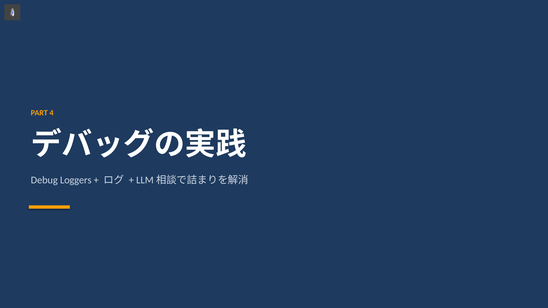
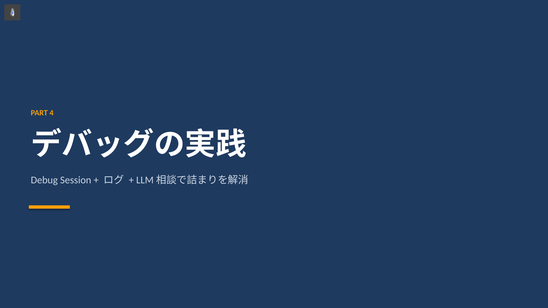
Loggers: Loggers -> Session
